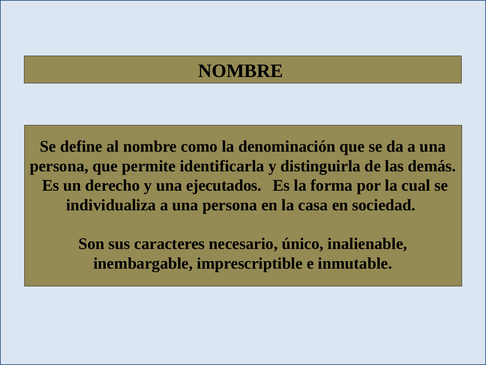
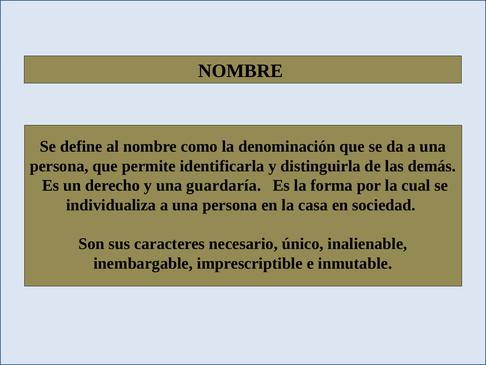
ejecutados: ejecutados -> guardaría
